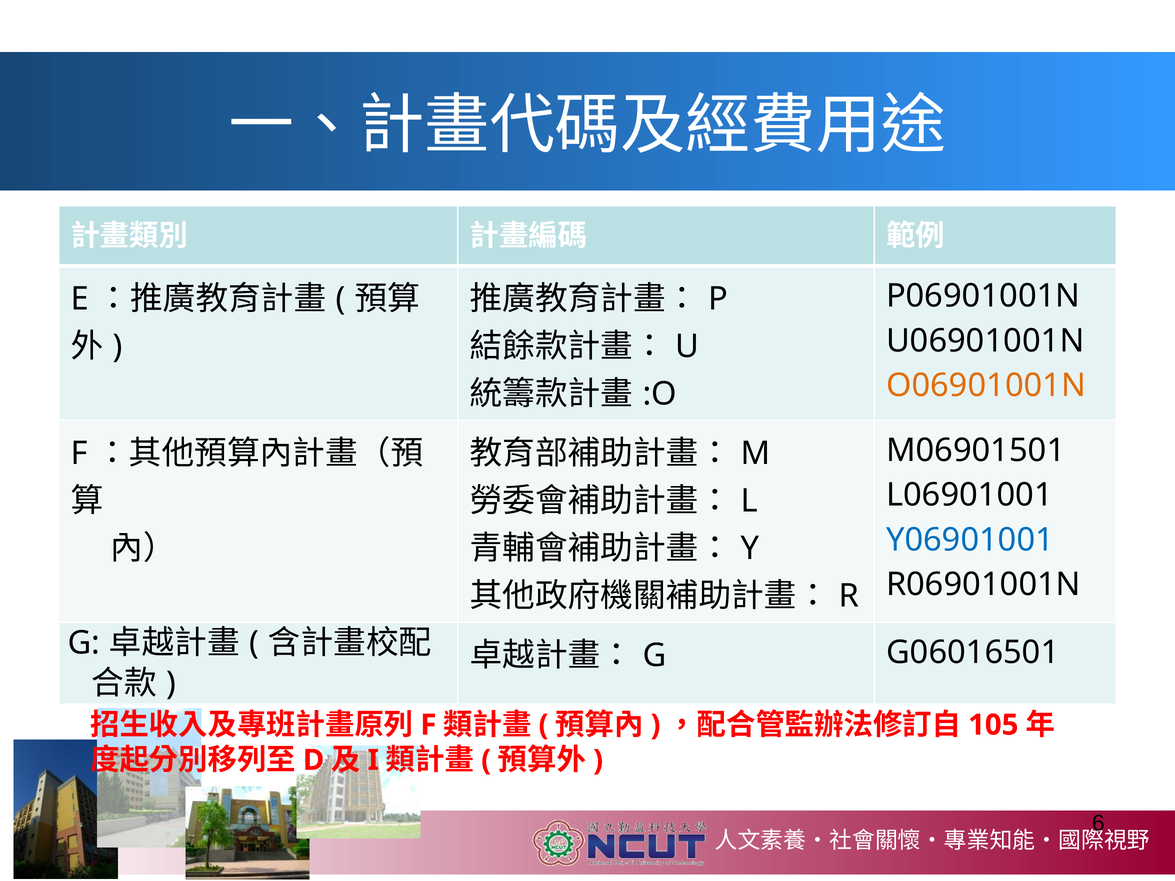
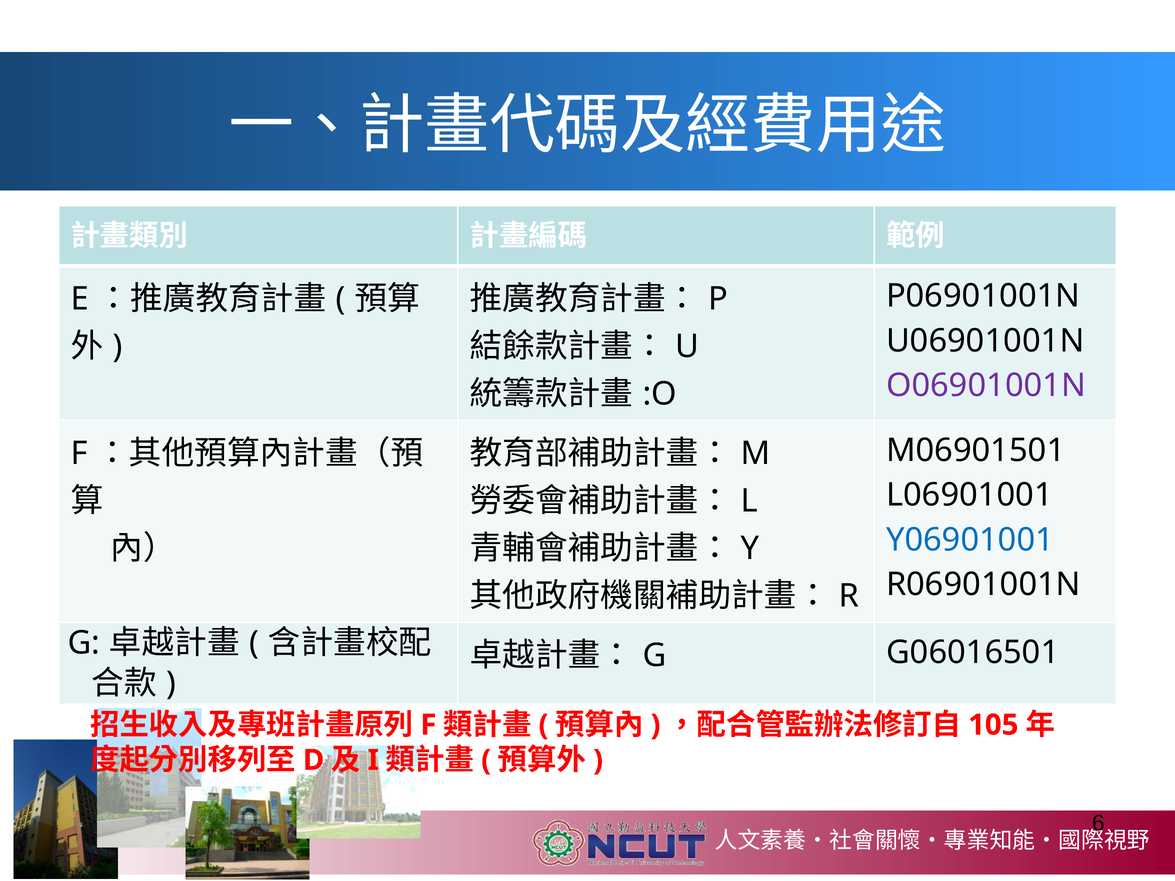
O06901001N colour: orange -> purple
